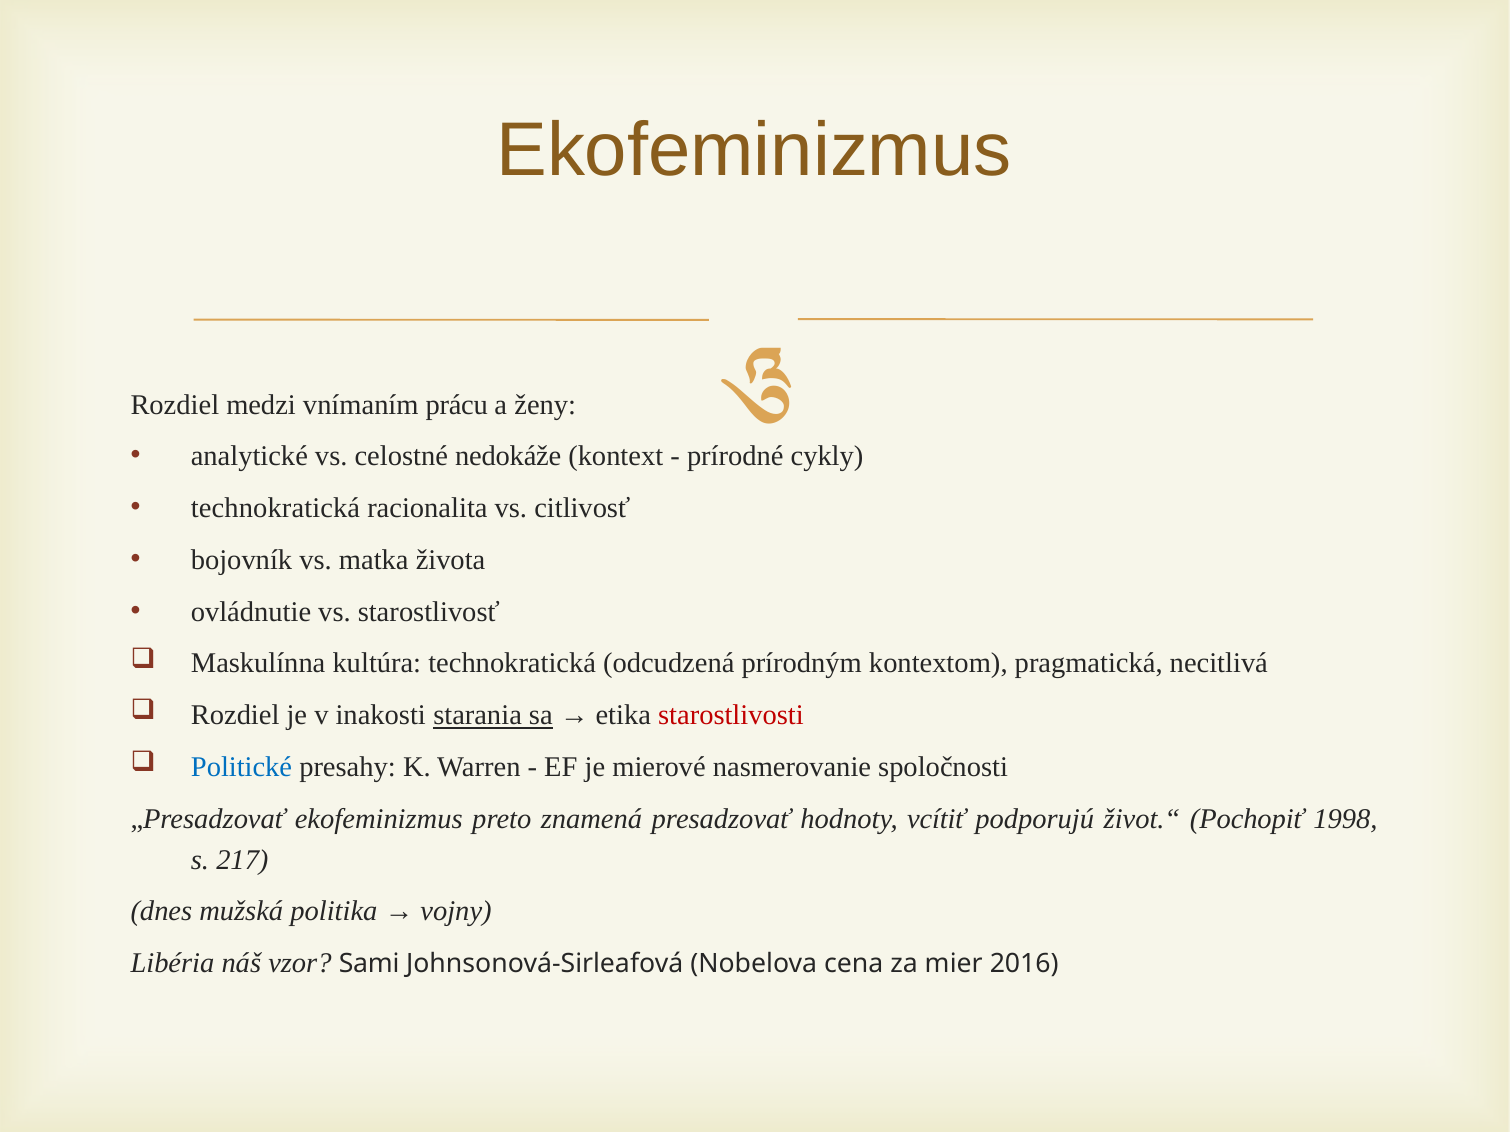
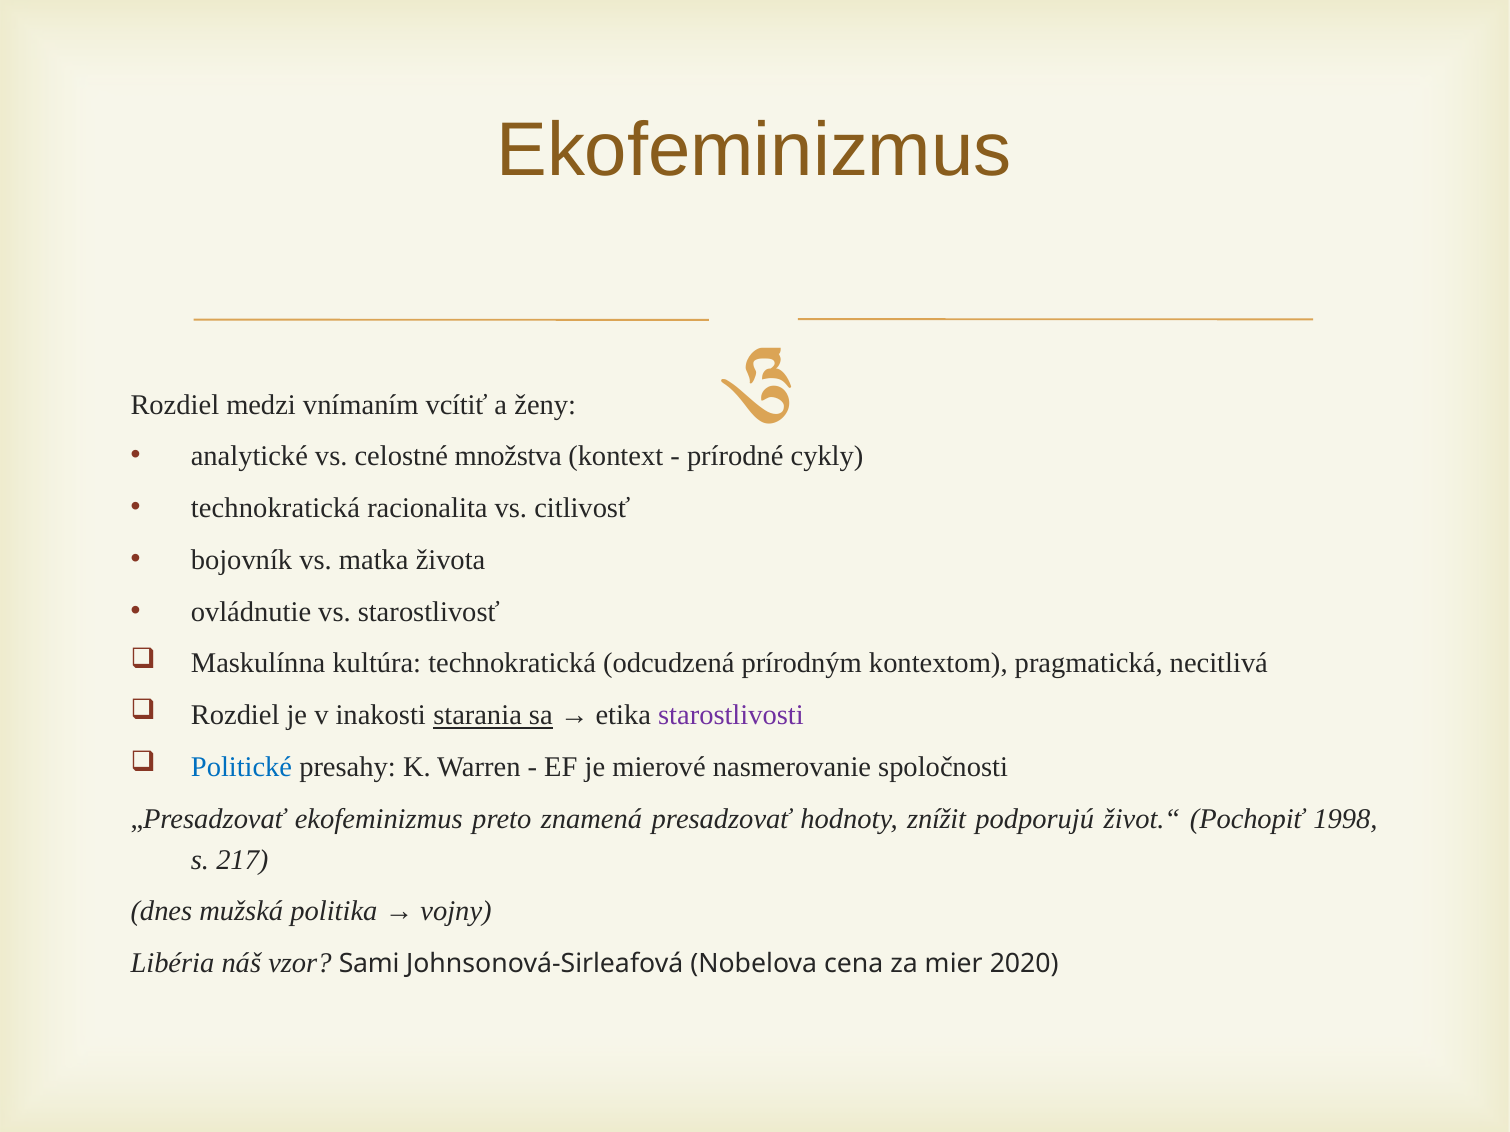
prácu: prácu -> vcítiť
nedokáže: nedokáže -> množstva
starostlivosti colour: red -> purple
vcítiť: vcítiť -> znížit
2016: 2016 -> 2020
